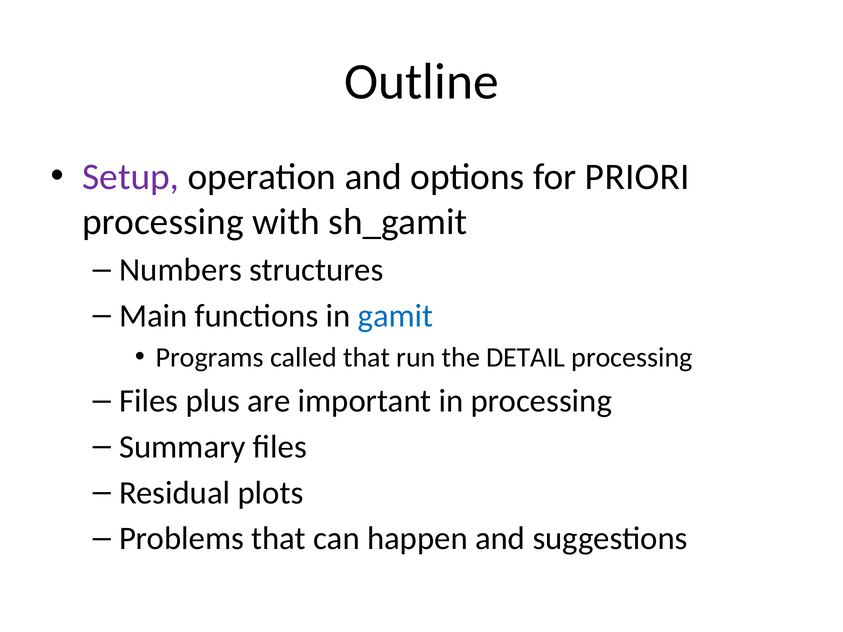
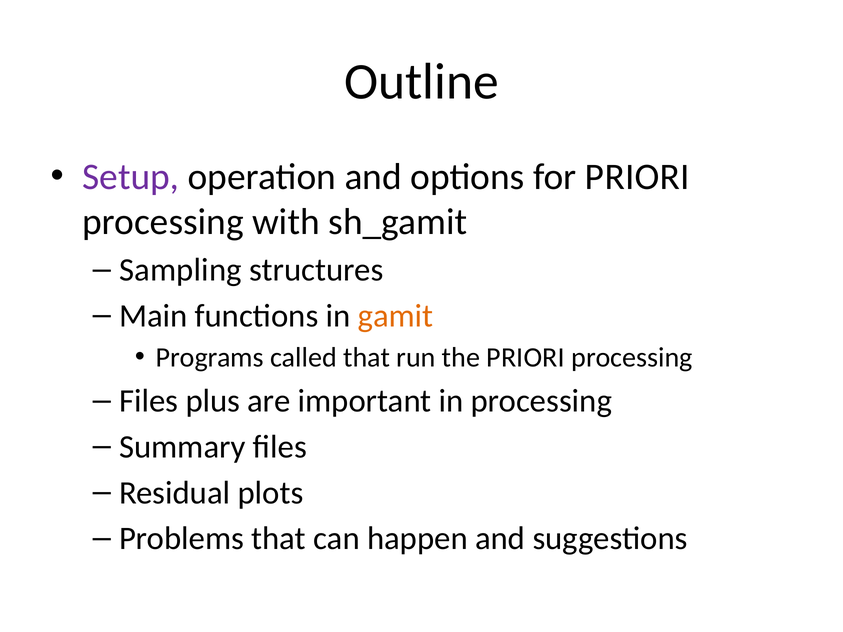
Numbers: Numbers -> Sampling
gamit colour: blue -> orange
the DETAIL: DETAIL -> PRIORI
